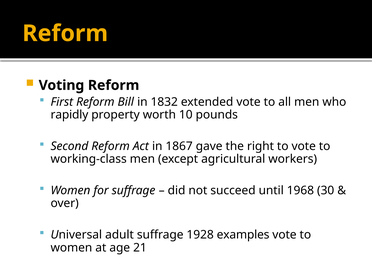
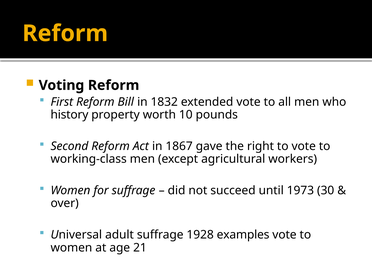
rapidly: rapidly -> history
1968: 1968 -> 1973
